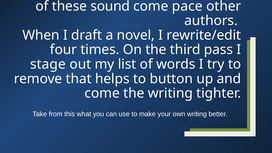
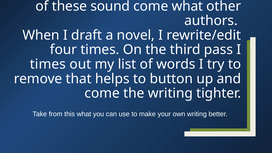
come pace: pace -> what
stage at (48, 64): stage -> times
